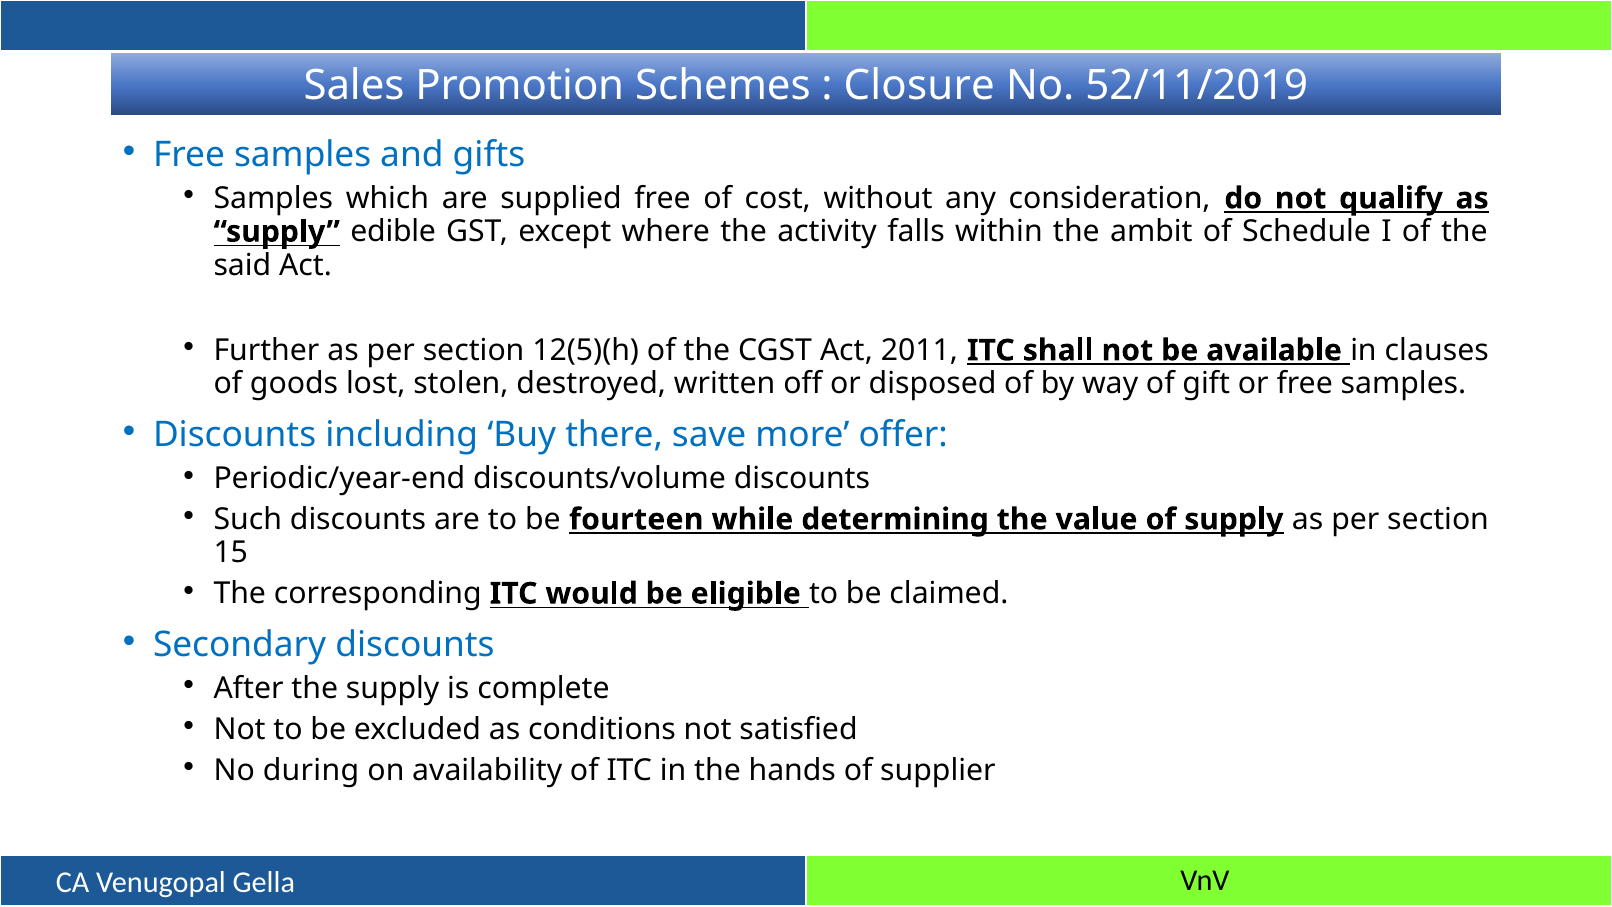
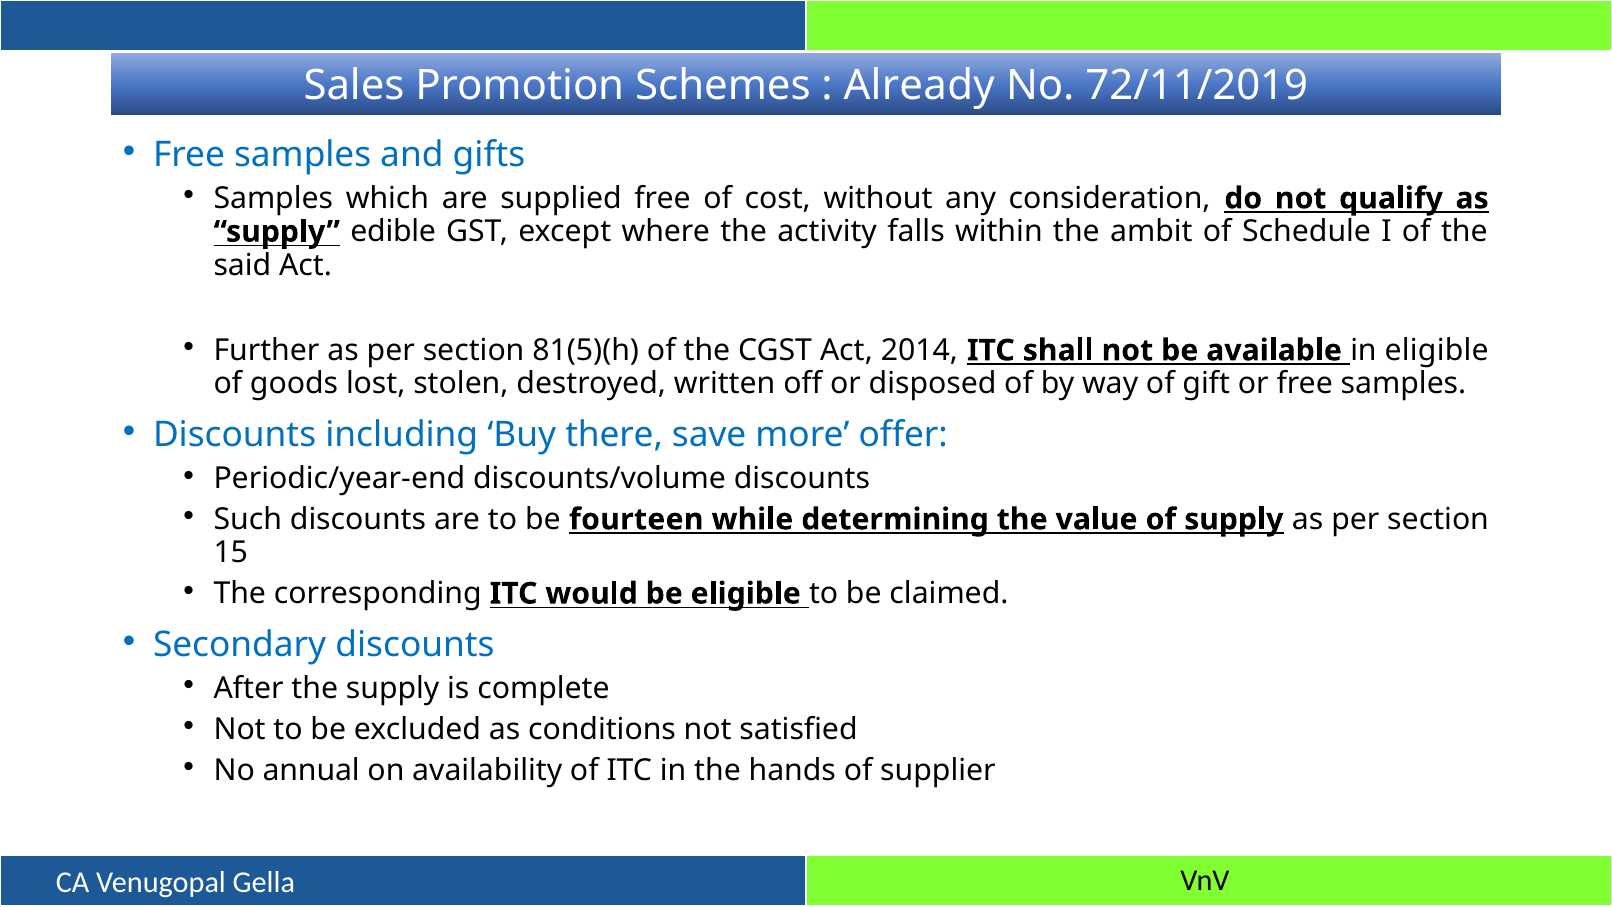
Closure: Closure -> Already
52/11/2019: 52/11/2019 -> 72/11/2019
12(5)(h: 12(5)(h -> 81(5)(h
2011: 2011 -> 2014
in clauses: clauses -> eligible
during: during -> annual
